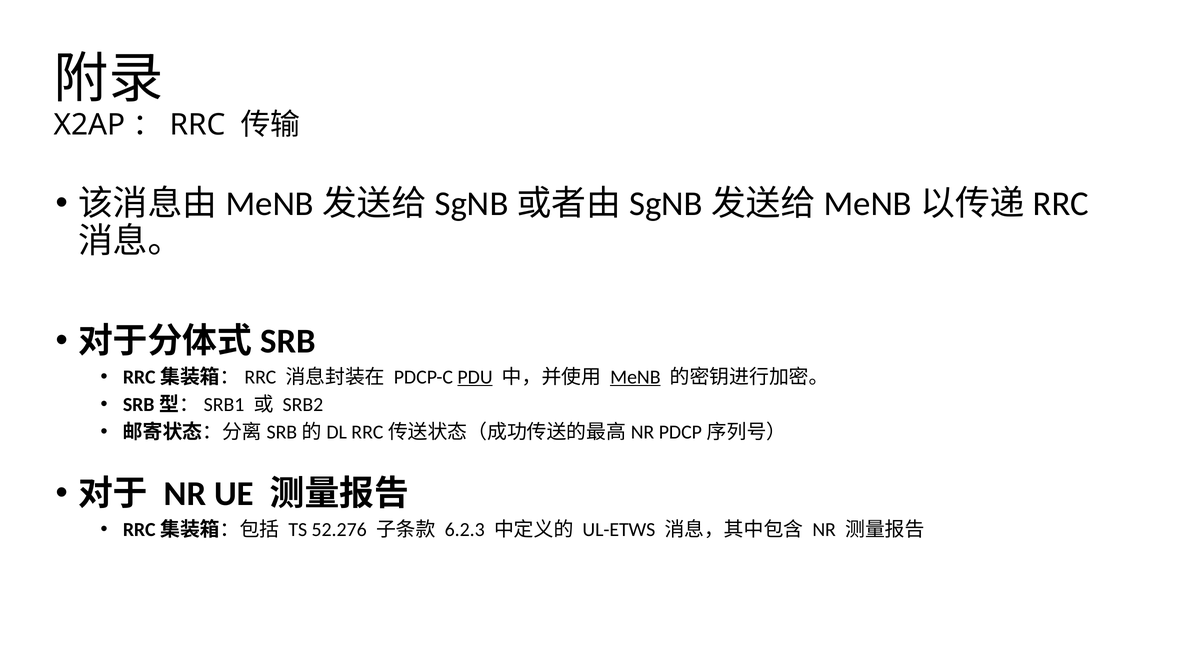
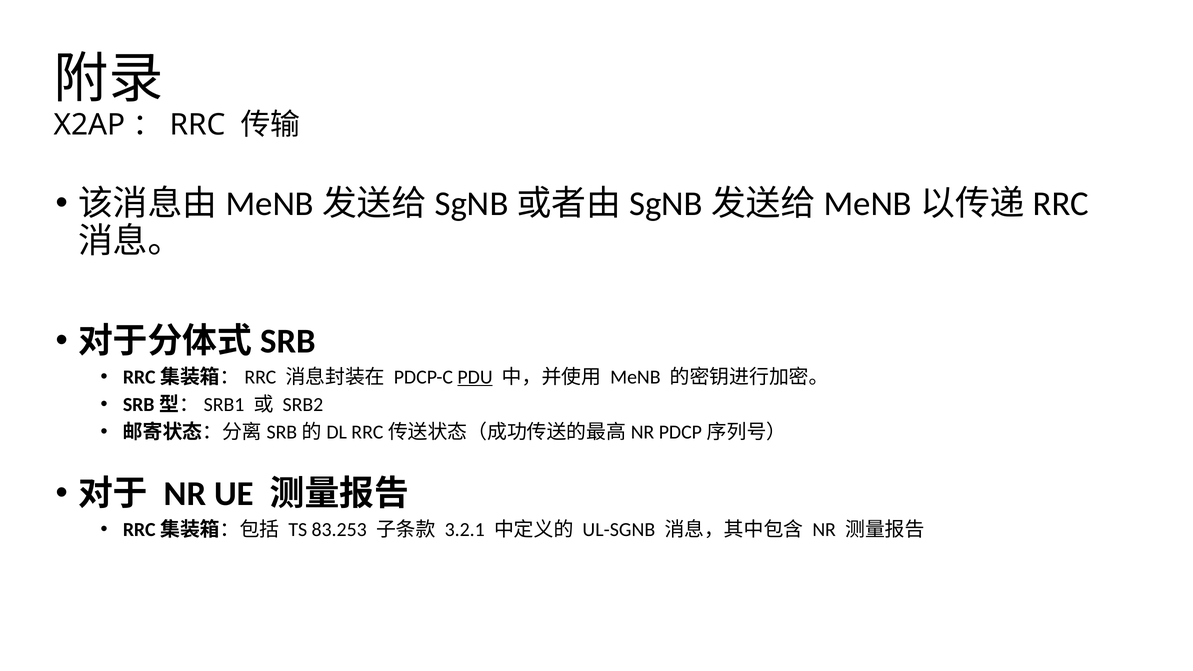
MeNB underline: present -> none
52.276: 52.276 -> 83.253
6.2.3: 6.2.3 -> 3.2.1
UL-ETWS: UL-ETWS -> UL-SGNB
